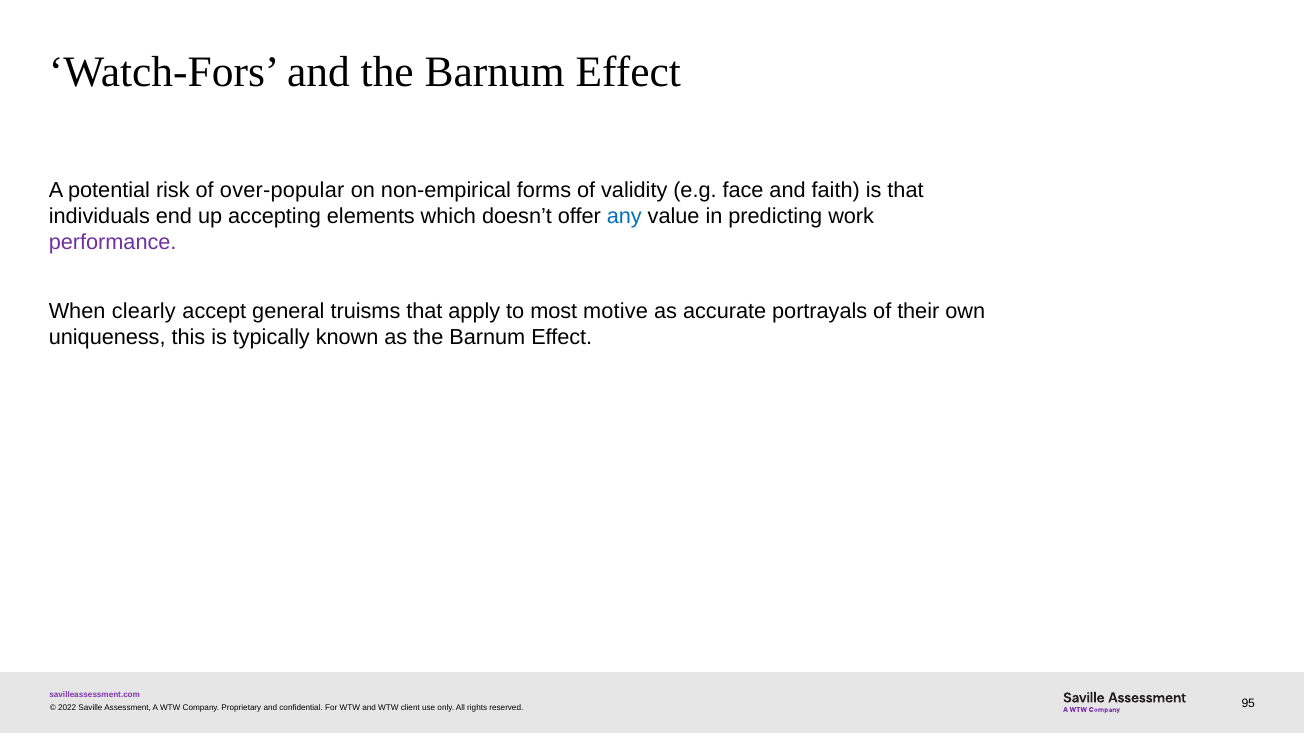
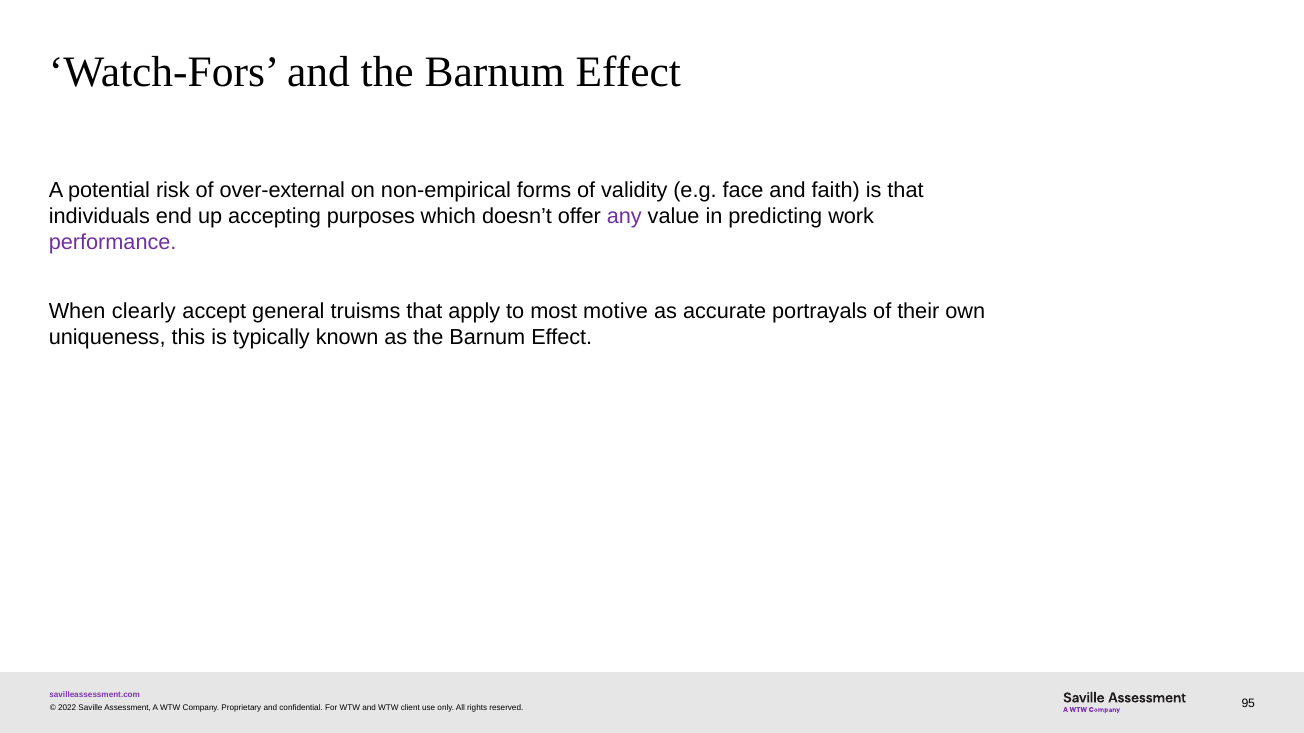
over-popular: over-popular -> over-external
elements: elements -> purposes
any colour: blue -> purple
